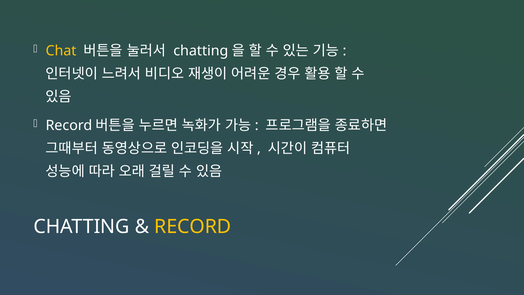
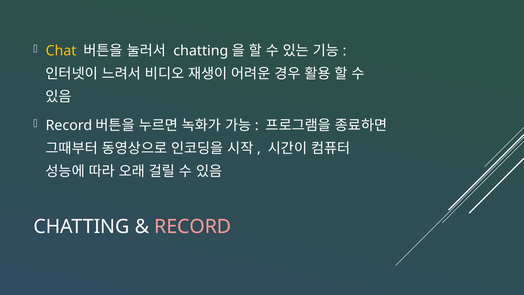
RECORD at (193, 227) colour: yellow -> pink
